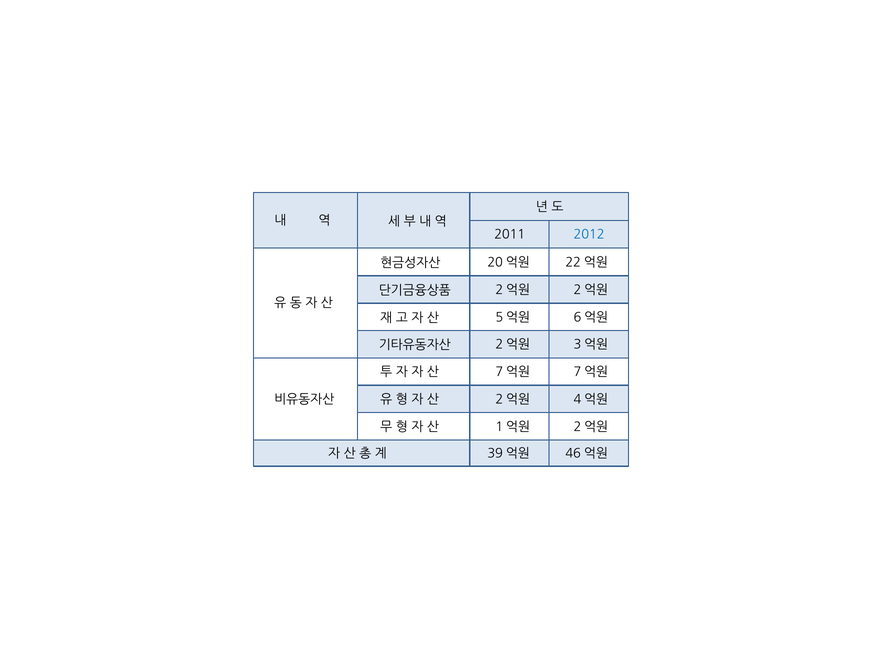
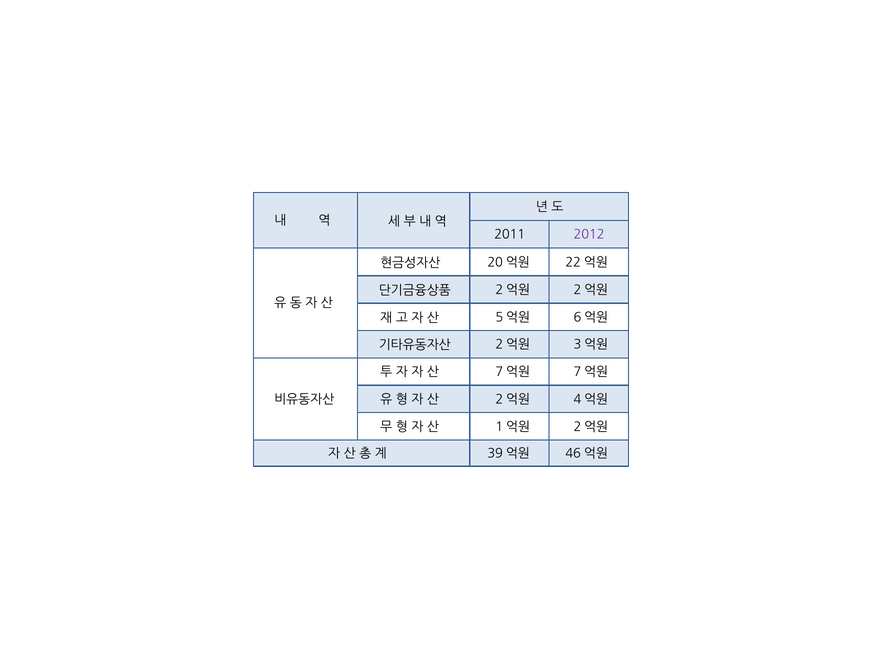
2012 colour: blue -> purple
